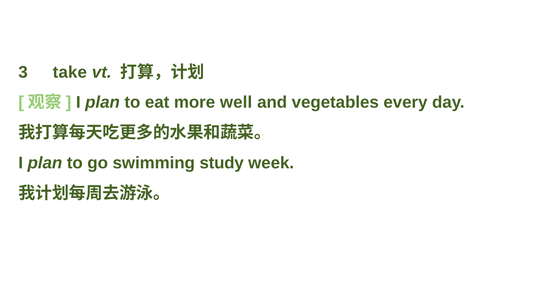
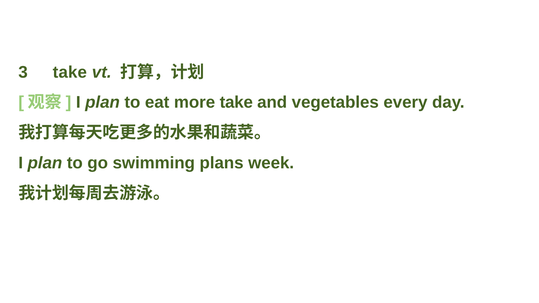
more well: well -> take
study: study -> plans
